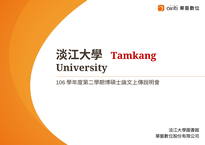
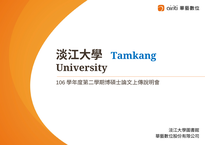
Tamkang colour: red -> blue
